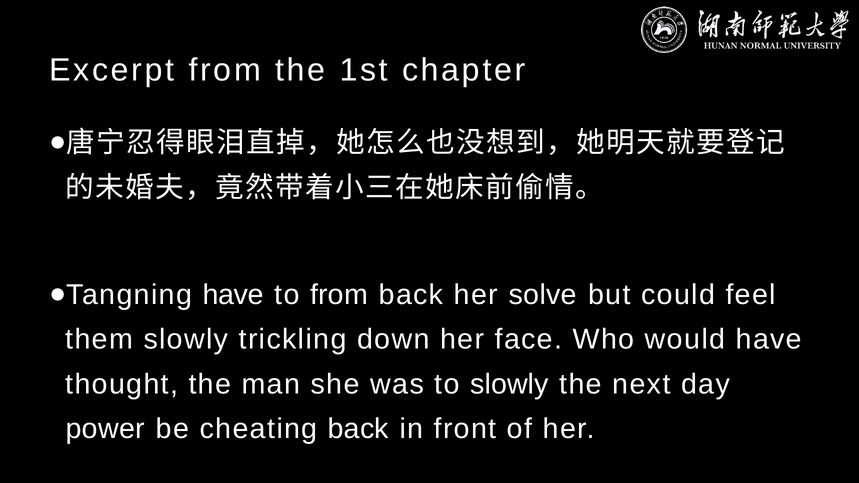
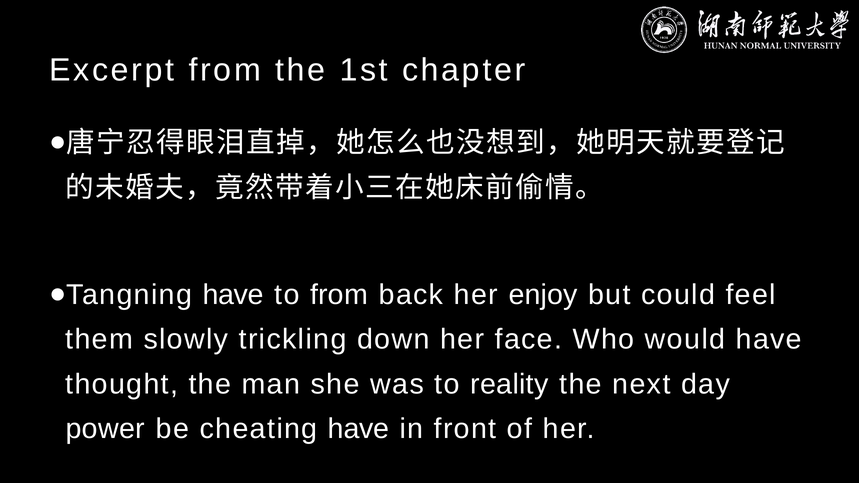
solve: solve -> enjoy
to slowly: slowly -> reality
cheating back: back -> have
